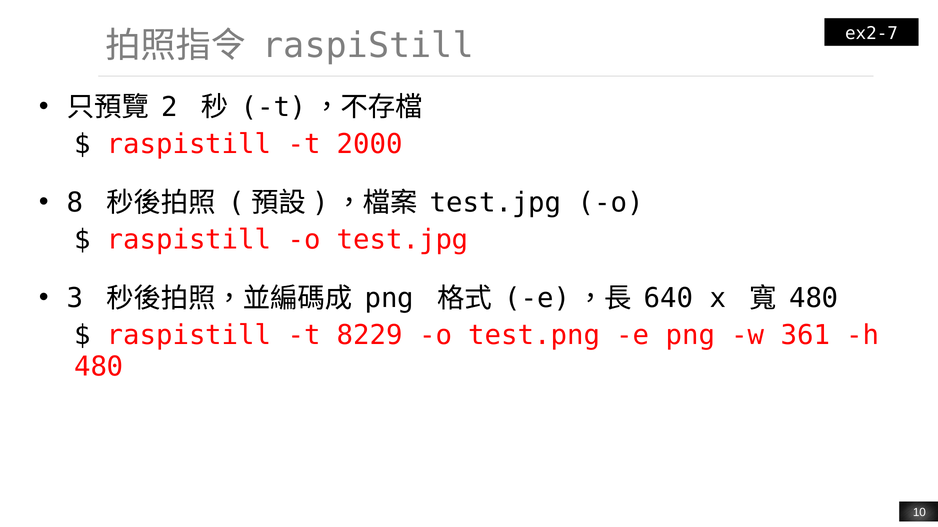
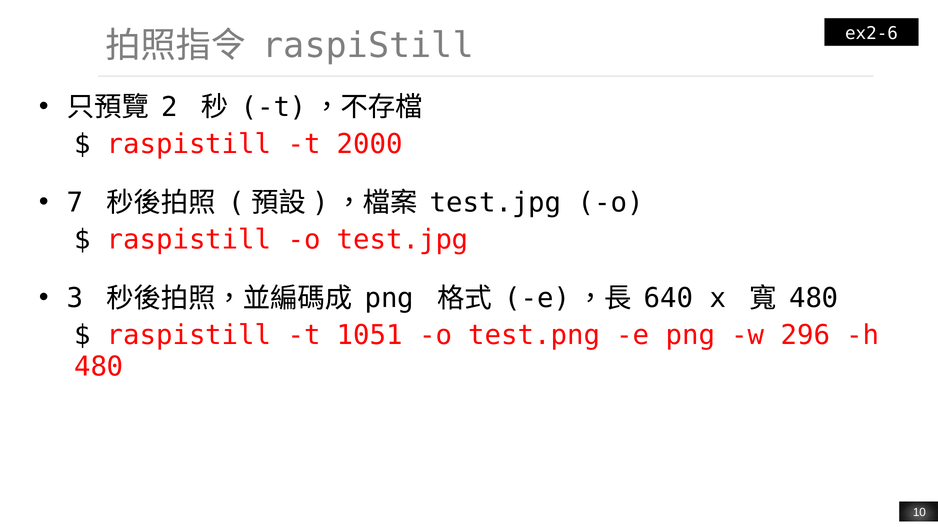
ex2-7: ex2-7 -> ex2-6
8: 8 -> 7
8229: 8229 -> 1051
361: 361 -> 296
